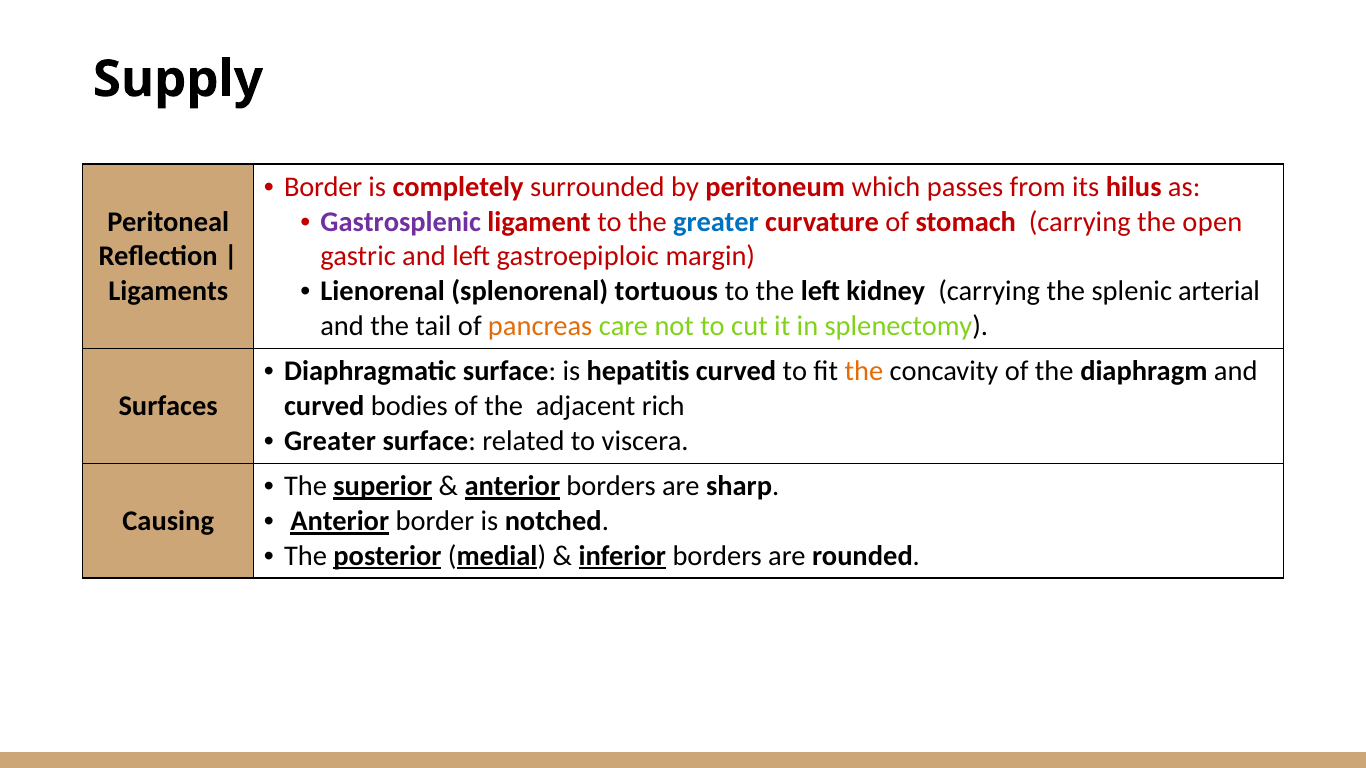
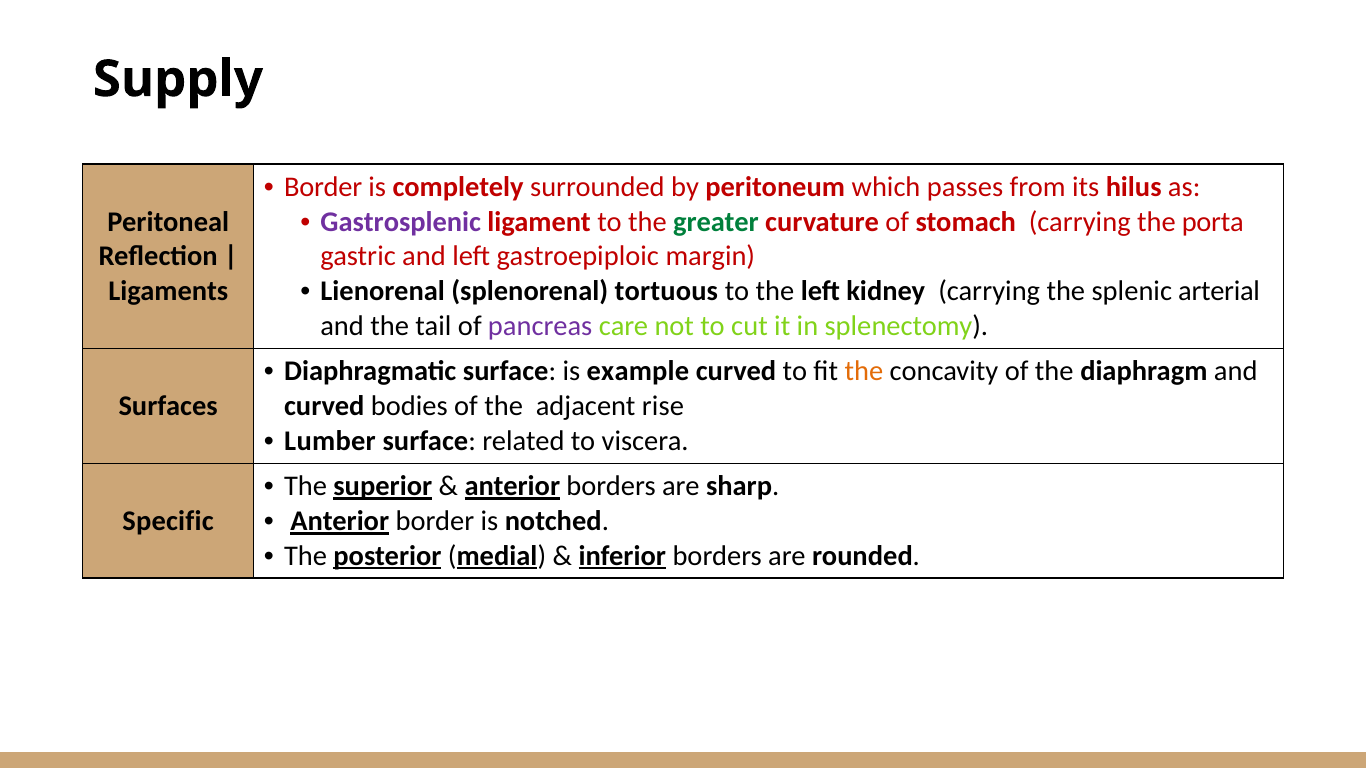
greater at (716, 222) colour: blue -> green
open: open -> porta
pancreas colour: orange -> purple
hepatitis: hepatitis -> example
rich: rich -> rise
Greater at (330, 441): Greater -> Lumber
Causing: Causing -> Specific
